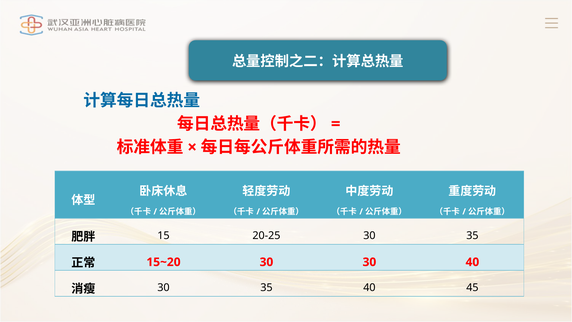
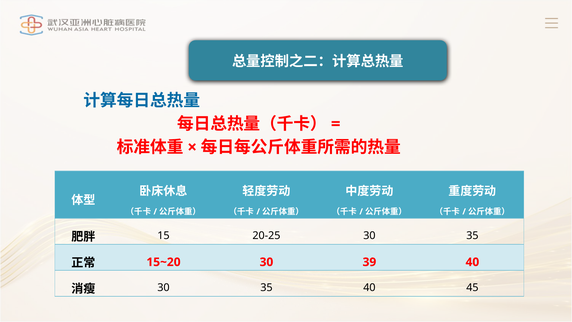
30 30: 30 -> 39
